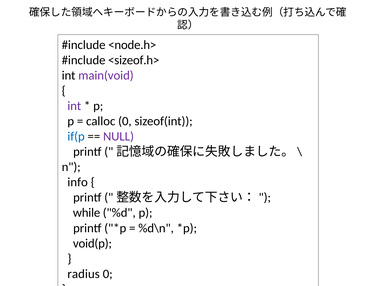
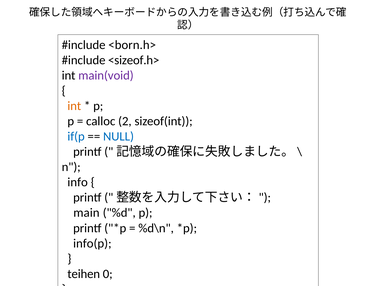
<node.h>: <node.h> -> <born.h>
int at (74, 106) colour: purple -> orange
calloc 0: 0 -> 2
NULL colour: purple -> blue
while: while -> main
void(p: void(p -> info(p
radius: radius -> teihen
